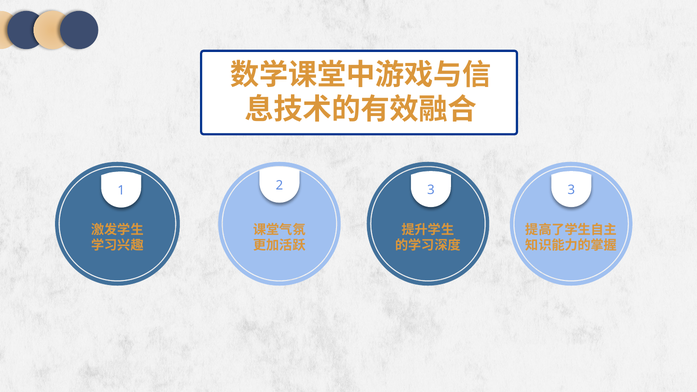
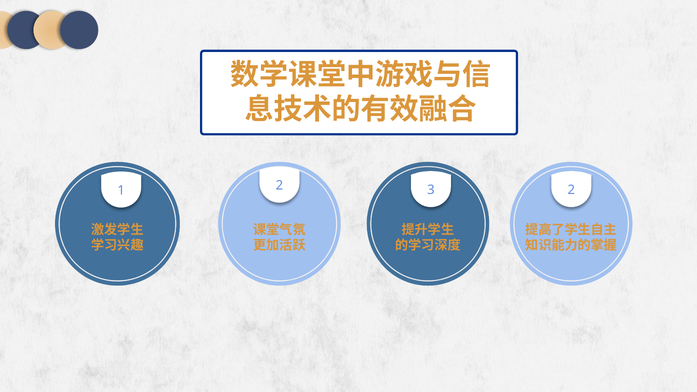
3 3: 3 -> 2
